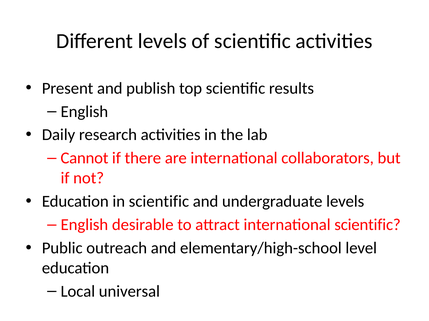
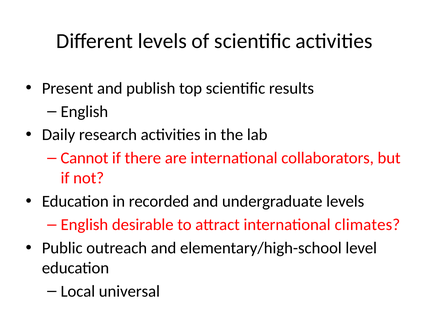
in scientific: scientific -> recorded
international scientific: scientific -> climates
